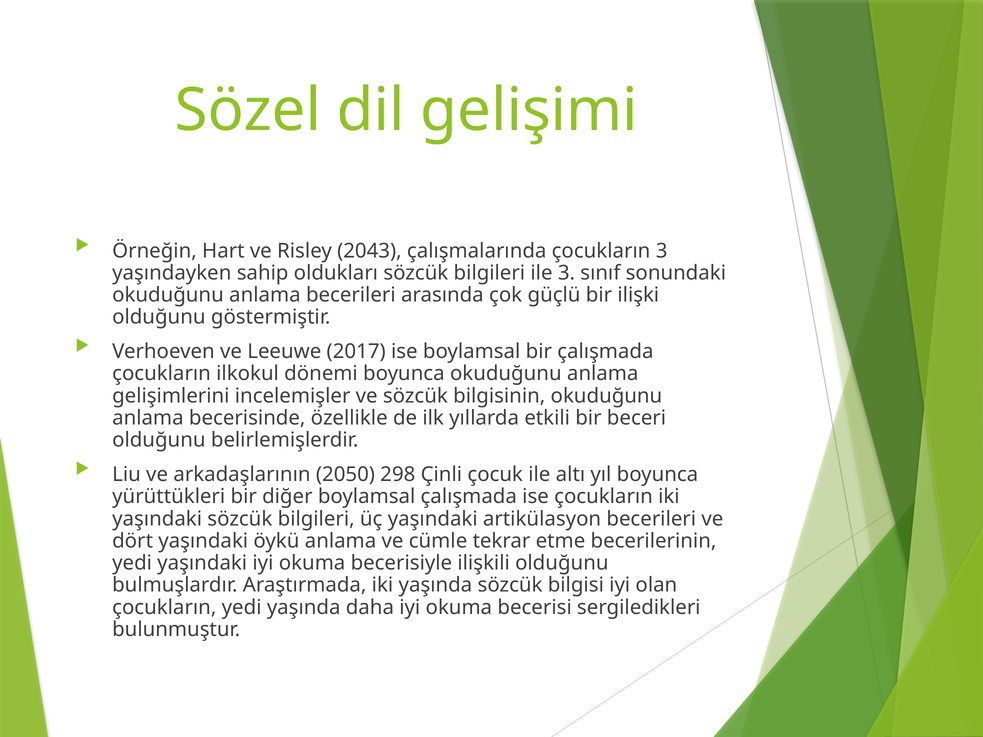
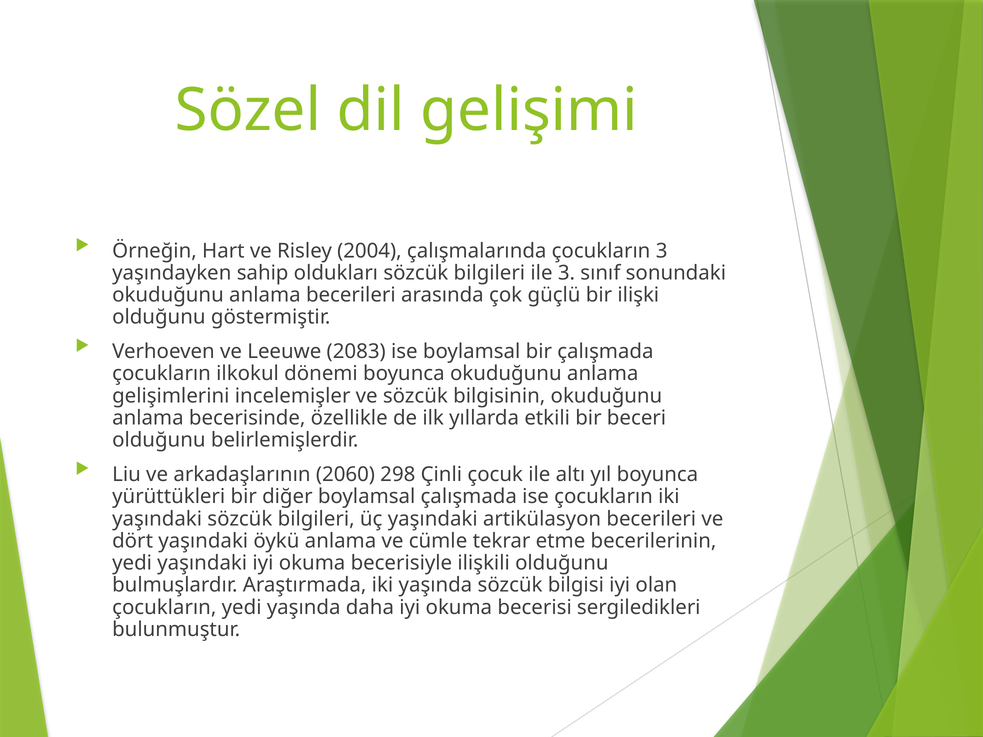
2043: 2043 -> 2004
2017: 2017 -> 2083
2050: 2050 -> 2060
